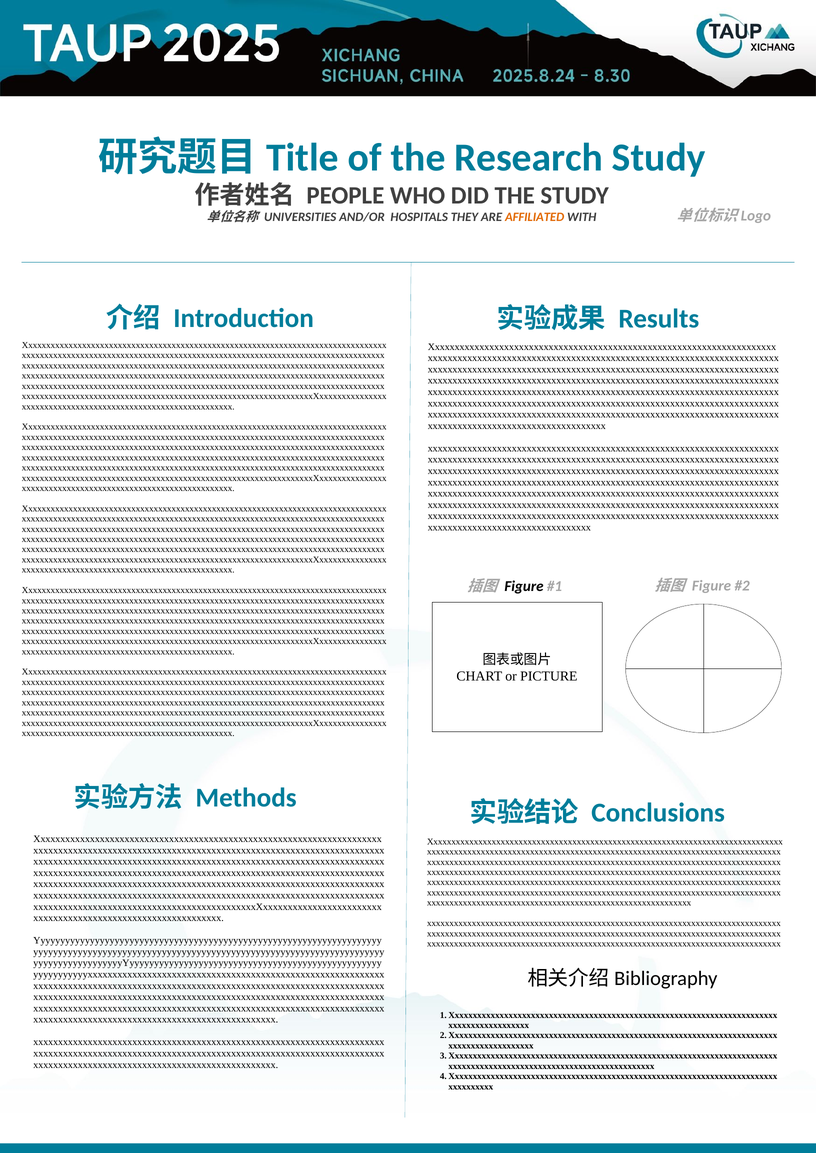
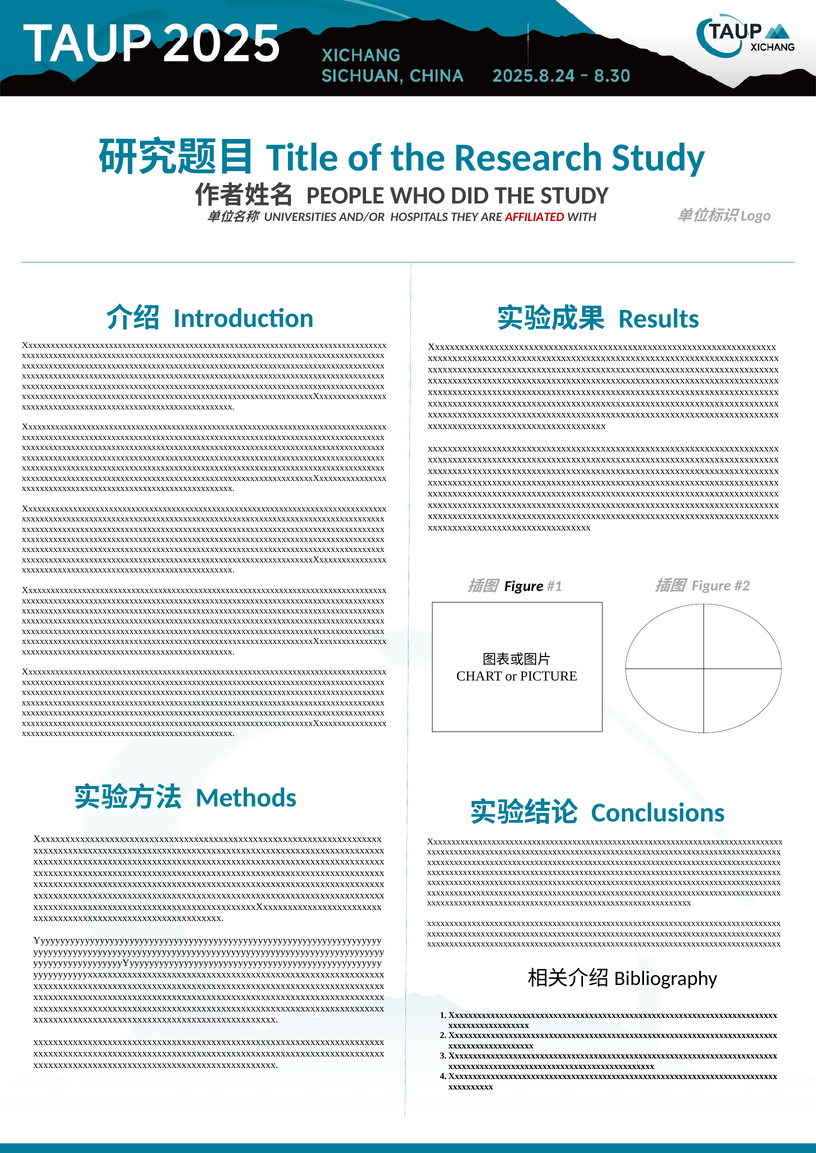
AFFILIATED colour: orange -> red
